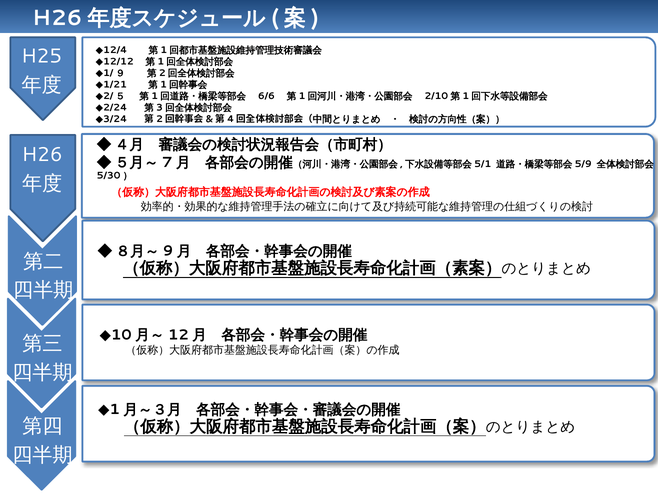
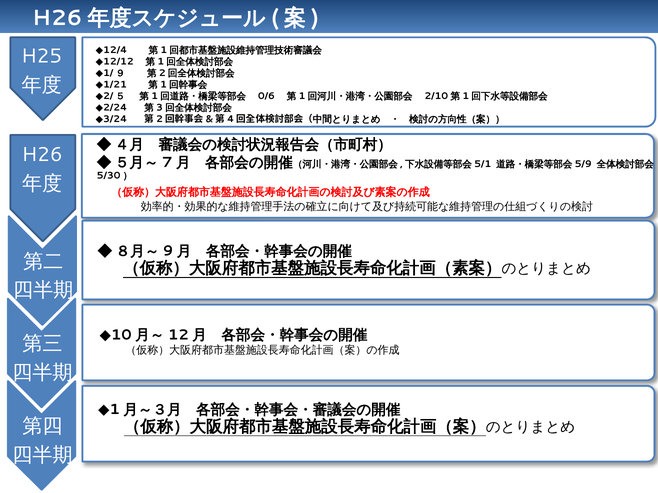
6/6: 6/6 -> 0/6
